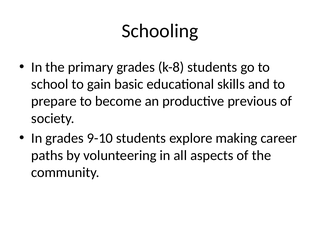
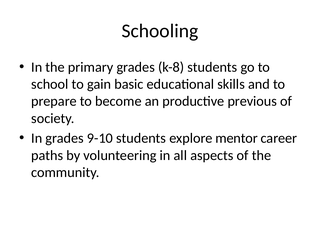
making: making -> mentor
